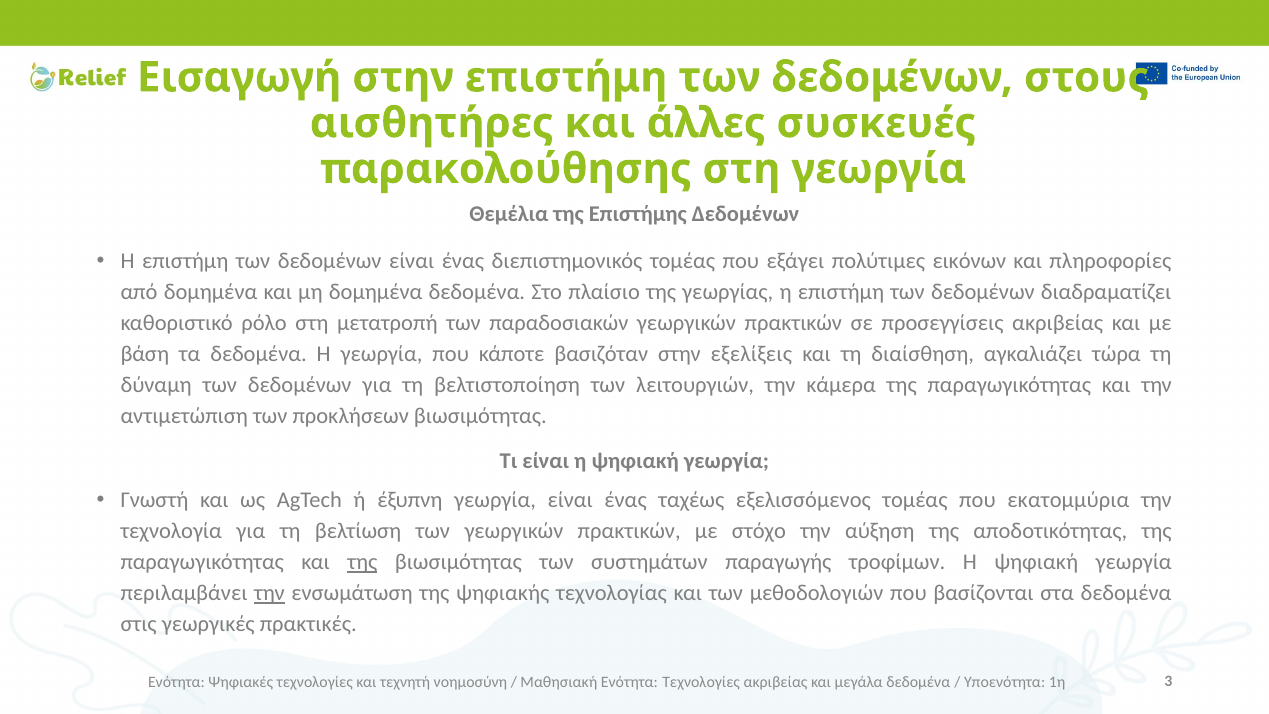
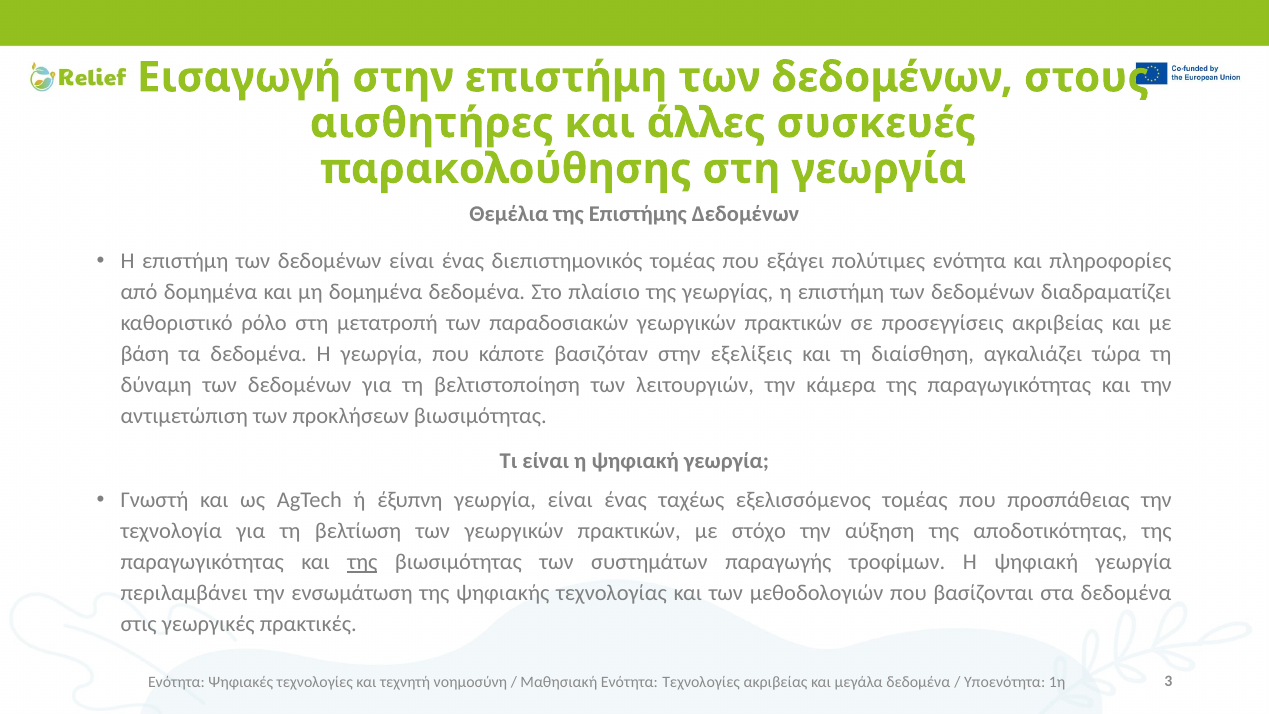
πολύτιμες εικόνων: εικόνων -> ενότητα
εκατομμύρια: εκατομμύρια -> προσπάθειας
την at (269, 593) underline: present -> none
